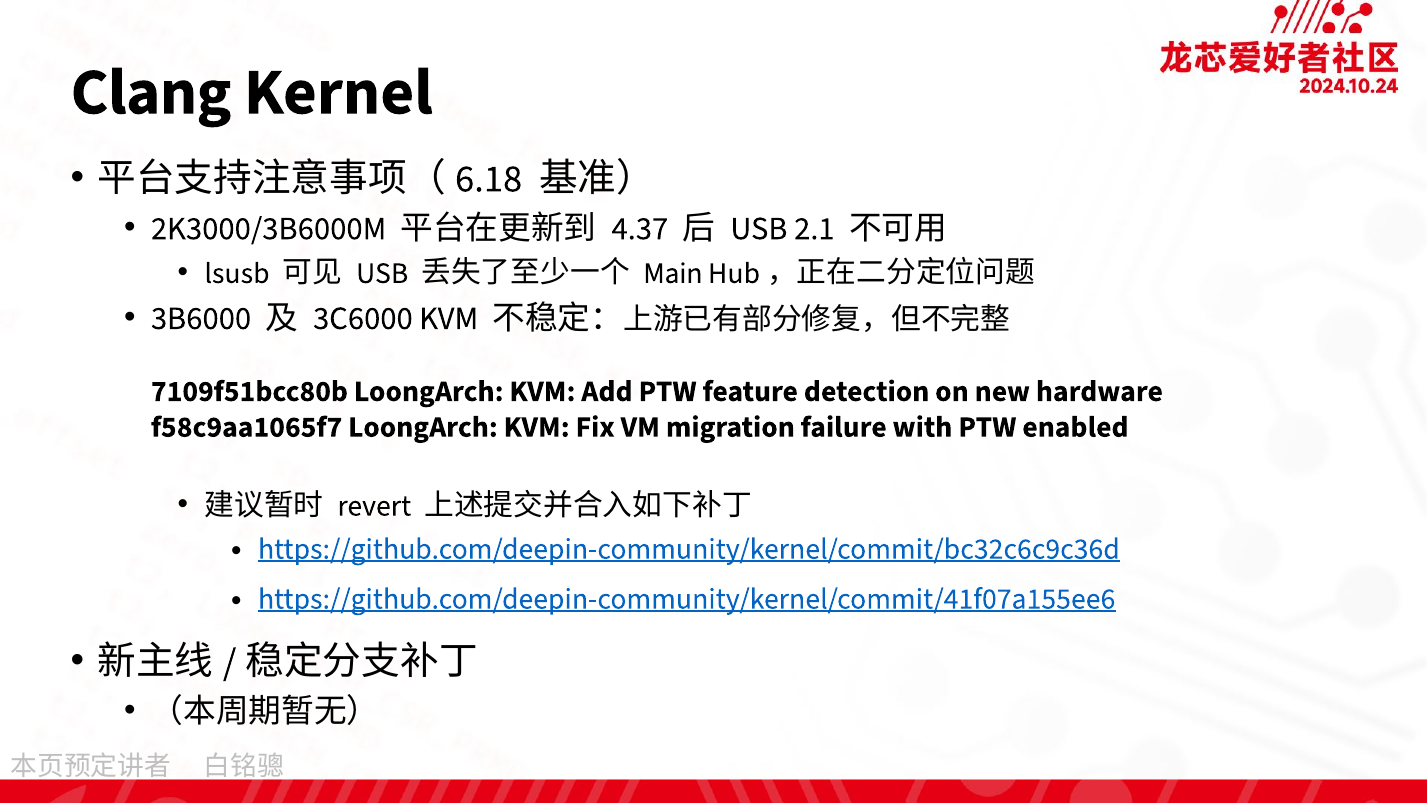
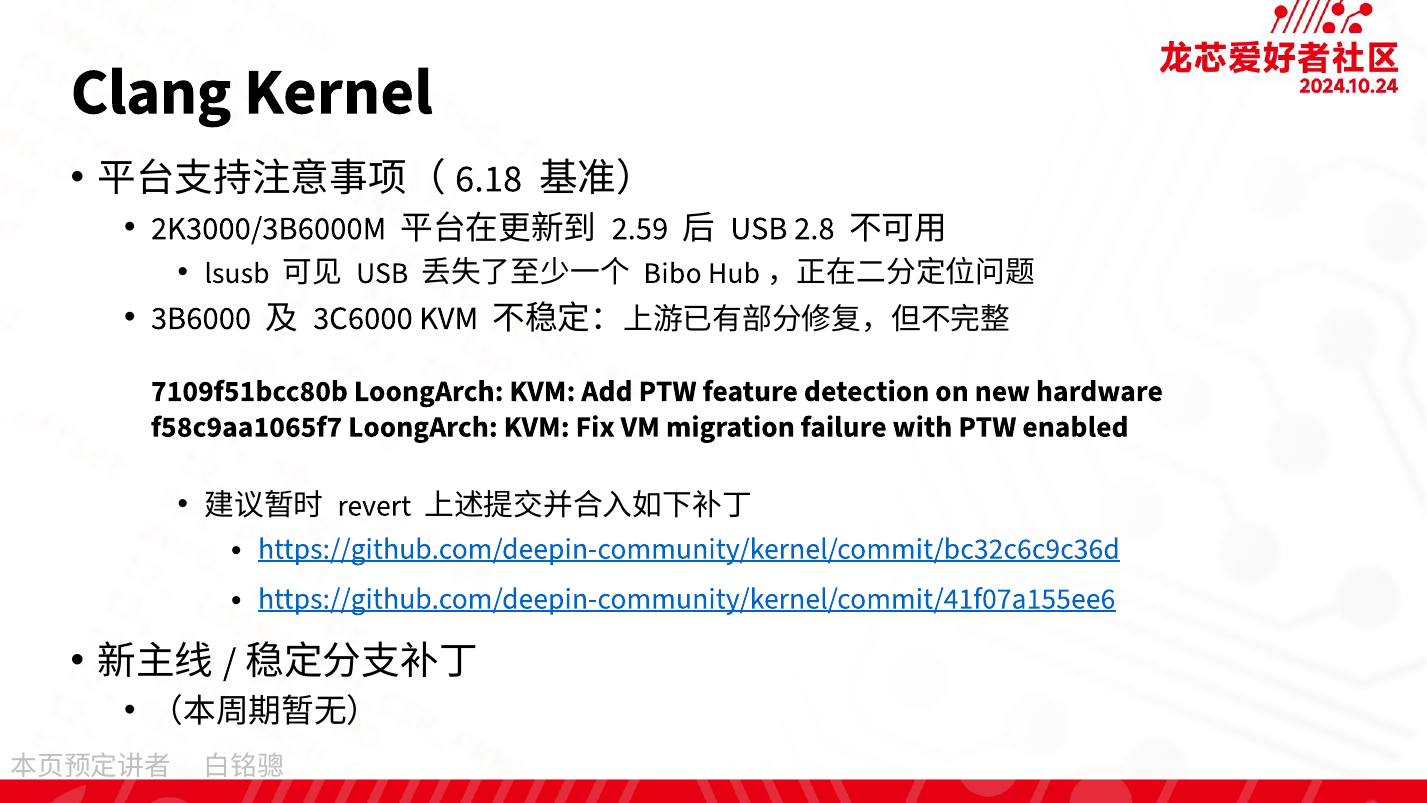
4.37: 4.37 -> 2.59
2.1: 2.1 -> 2.8
Main: Main -> Bibo
